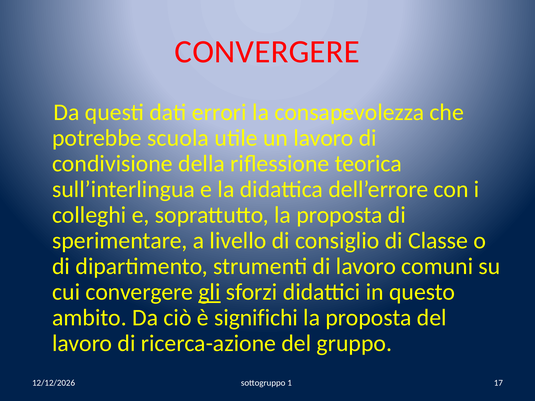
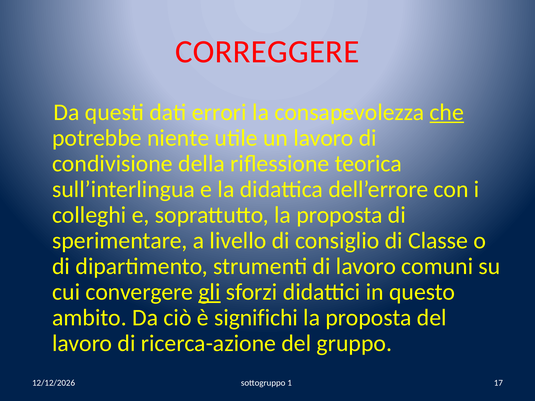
CONVERGERE at (267, 52): CONVERGERE -> CORREGGERE
che underline: none -> present
scuola: scuola -> niente
